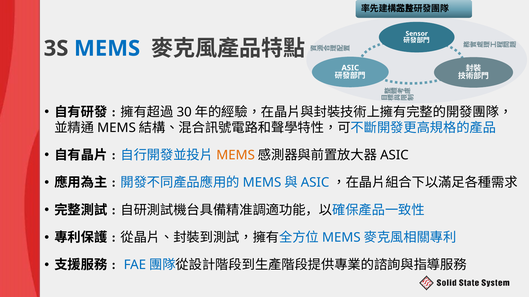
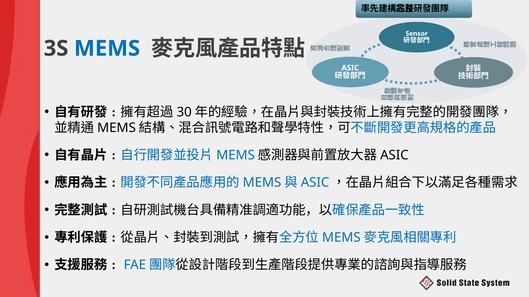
MEMS at (236, 155) colour: orange -> blue
